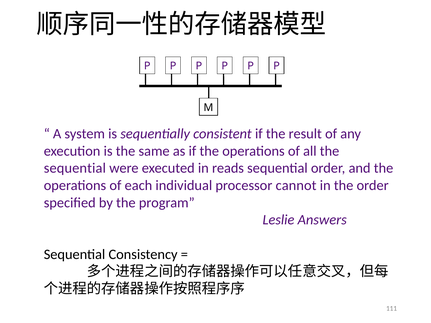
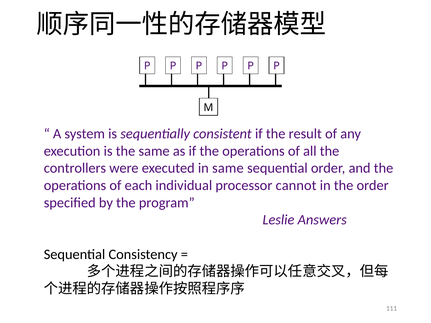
sequential at (75, 168): sequential -> controllers
in reads: reads -> same
